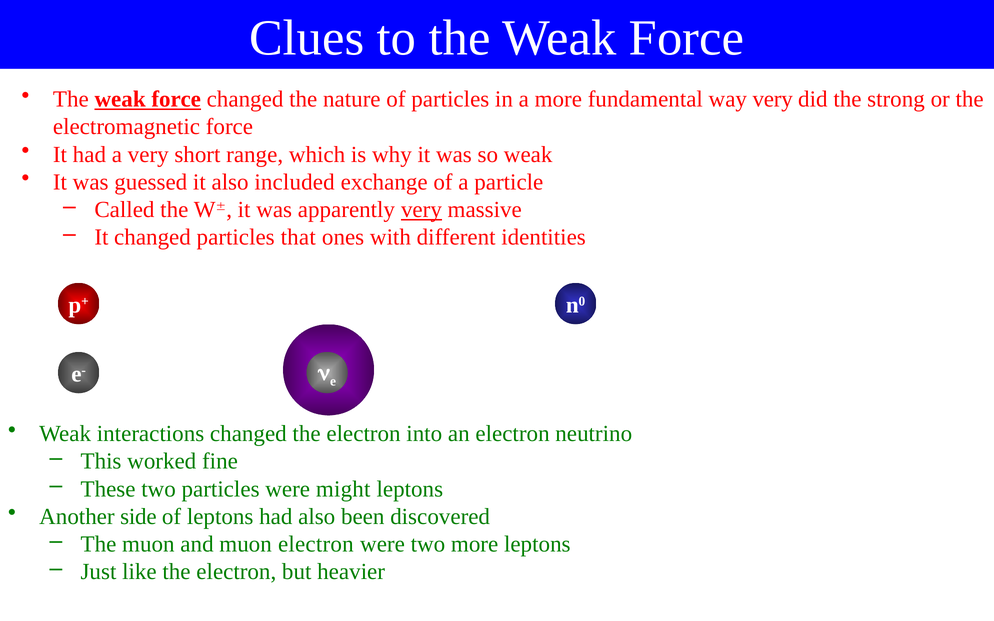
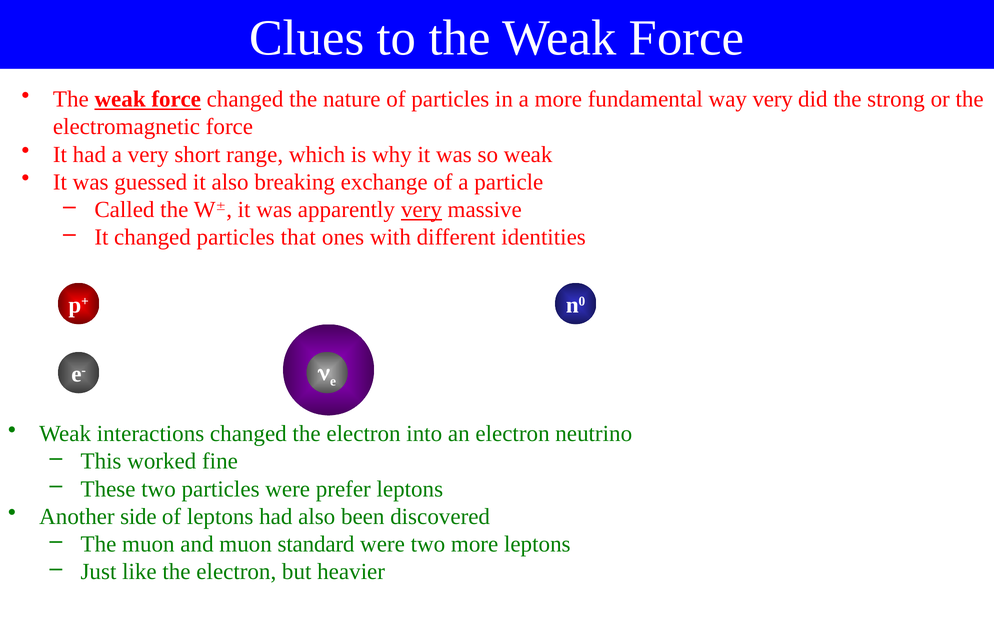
included: included -> breaking
might: might -> prefer
muon electron: electron -> standard
